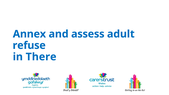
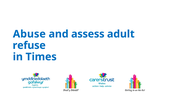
Annex: Annex -> Abuse
There: There -> Times
